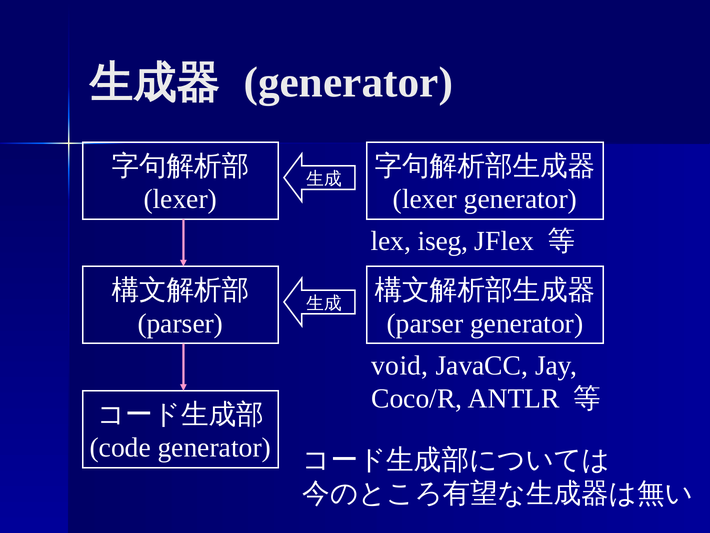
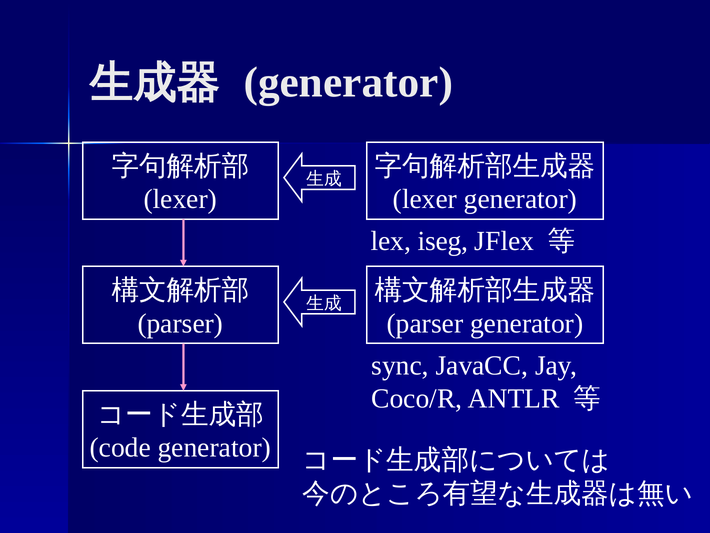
void: void -> sync
